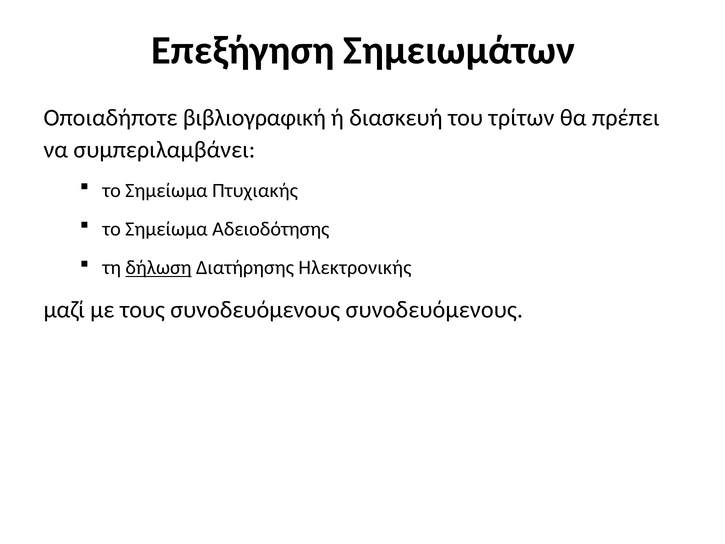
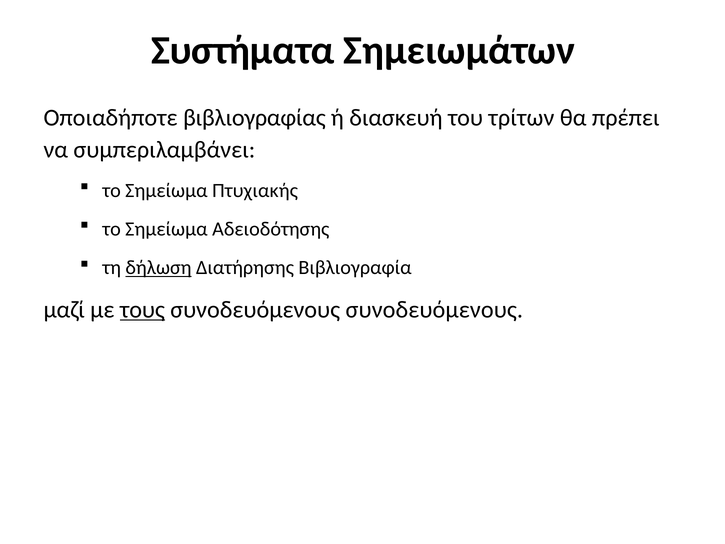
Επεξήγηση: Επεξήγηση -> Συστήματα
βιβλιογραφική: βιβλιογραφική -> βιβλιογραφίας
Ηλεκτρονικής: Ηλεκτρονικής -> Βιβλιογραφία
τους underline: none -> present
